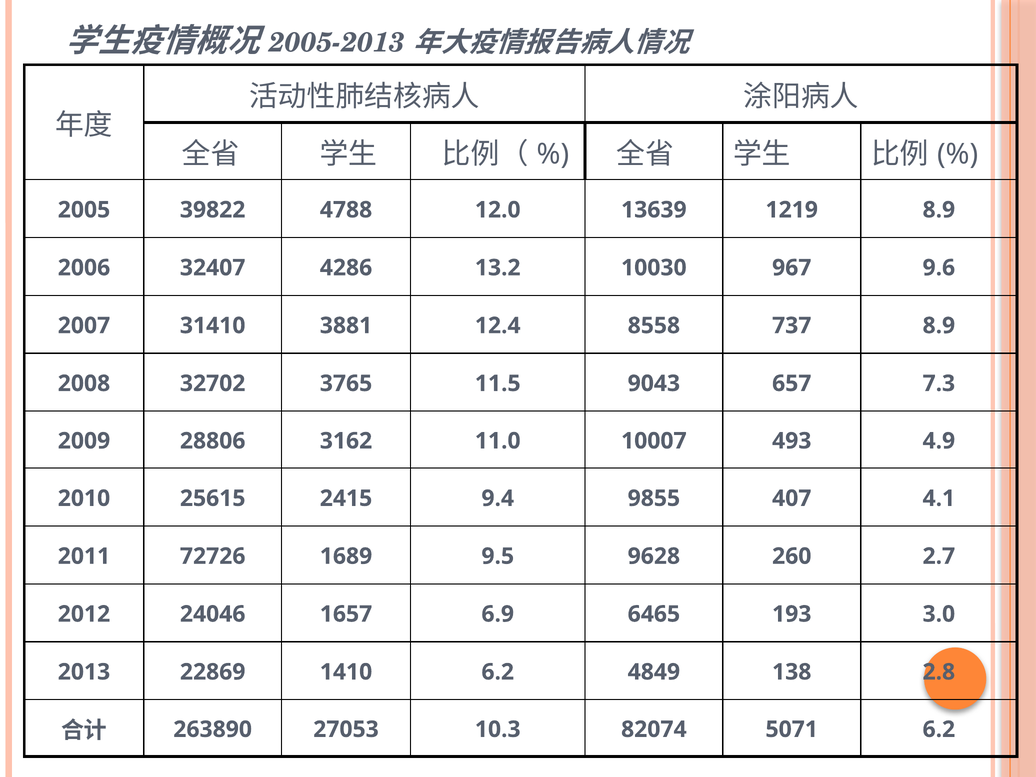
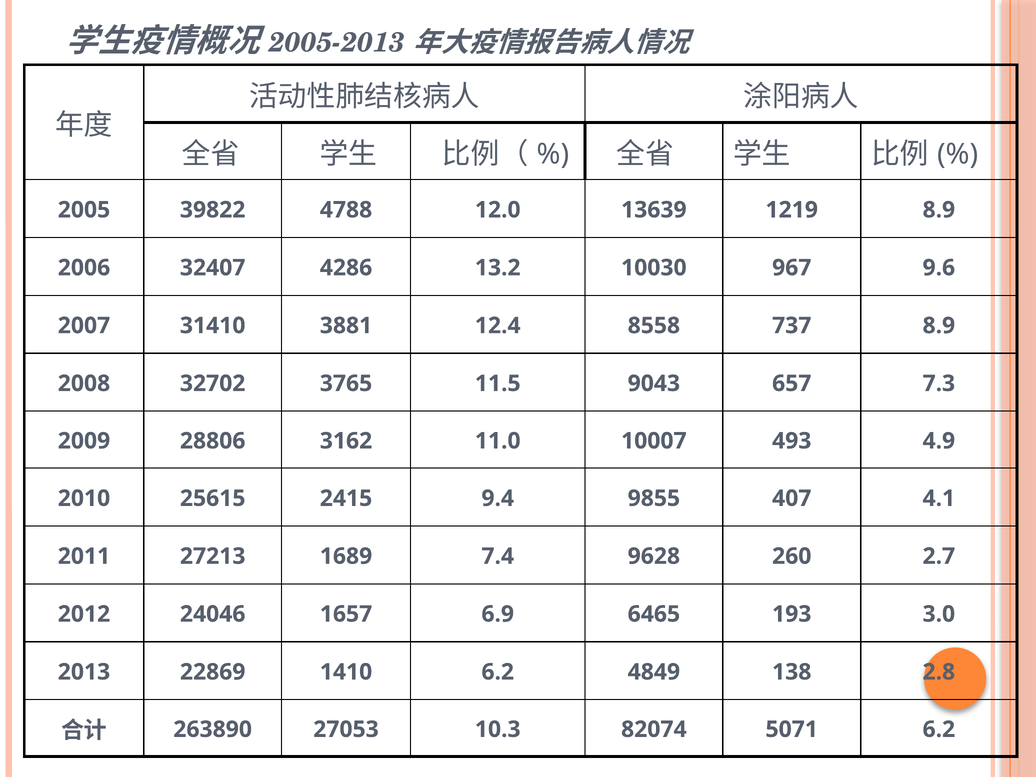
72726: 72726 -> 27213
9.5: 9.5 -> 7.4
